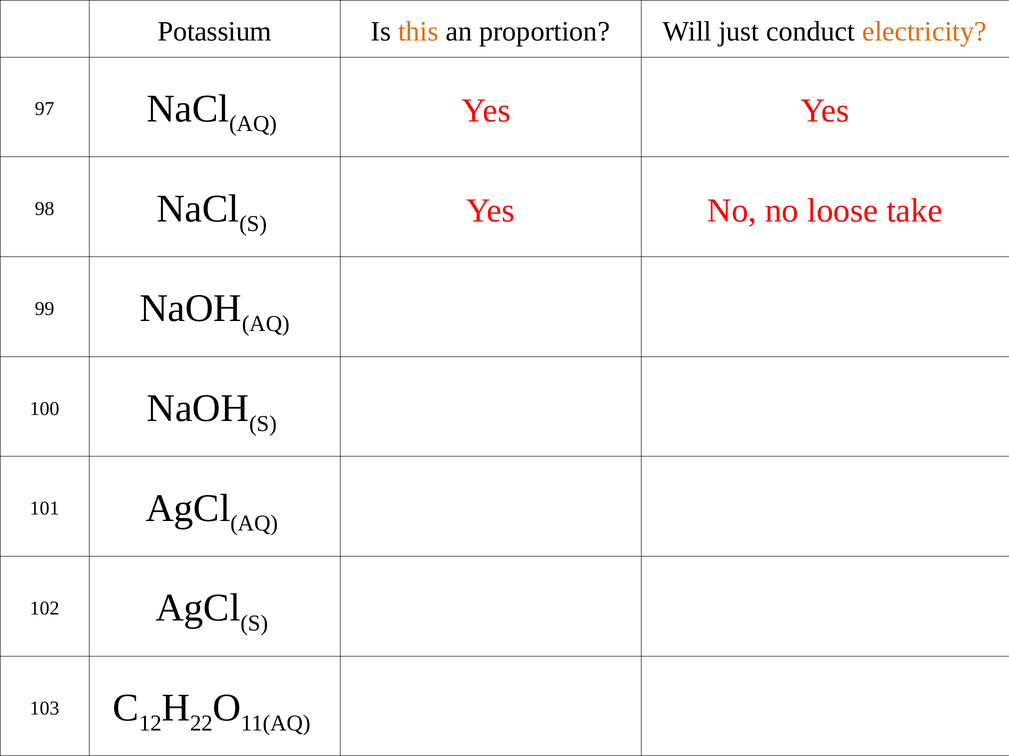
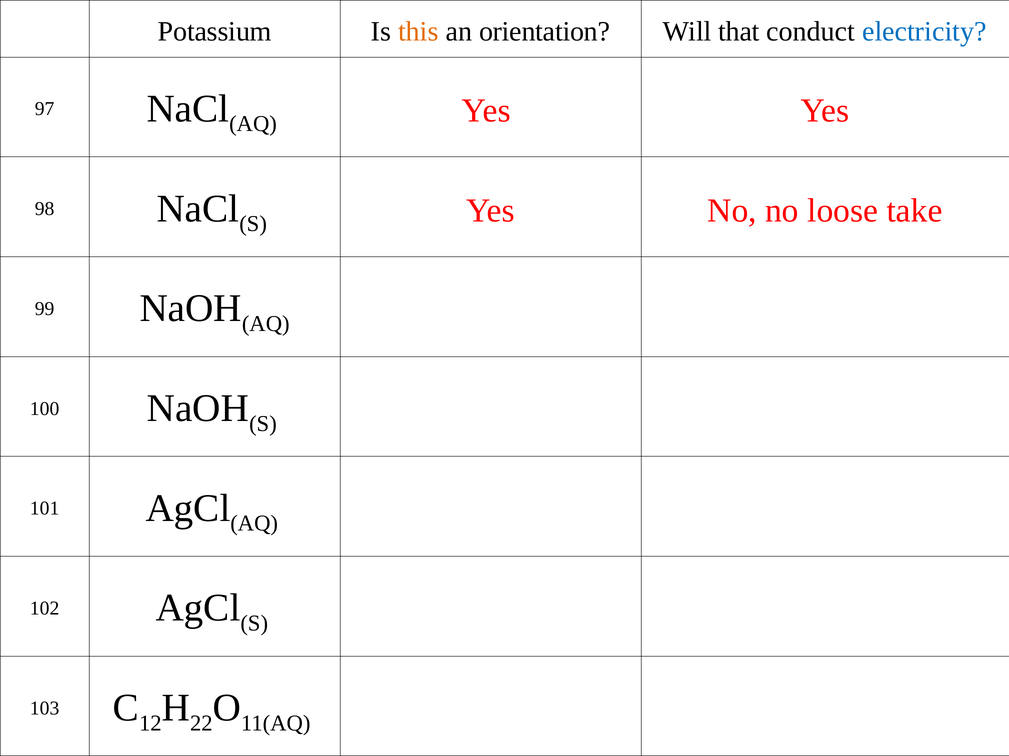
proportion: proportion -> orientation
just: just -> that
electricity colour: orange -> blue
